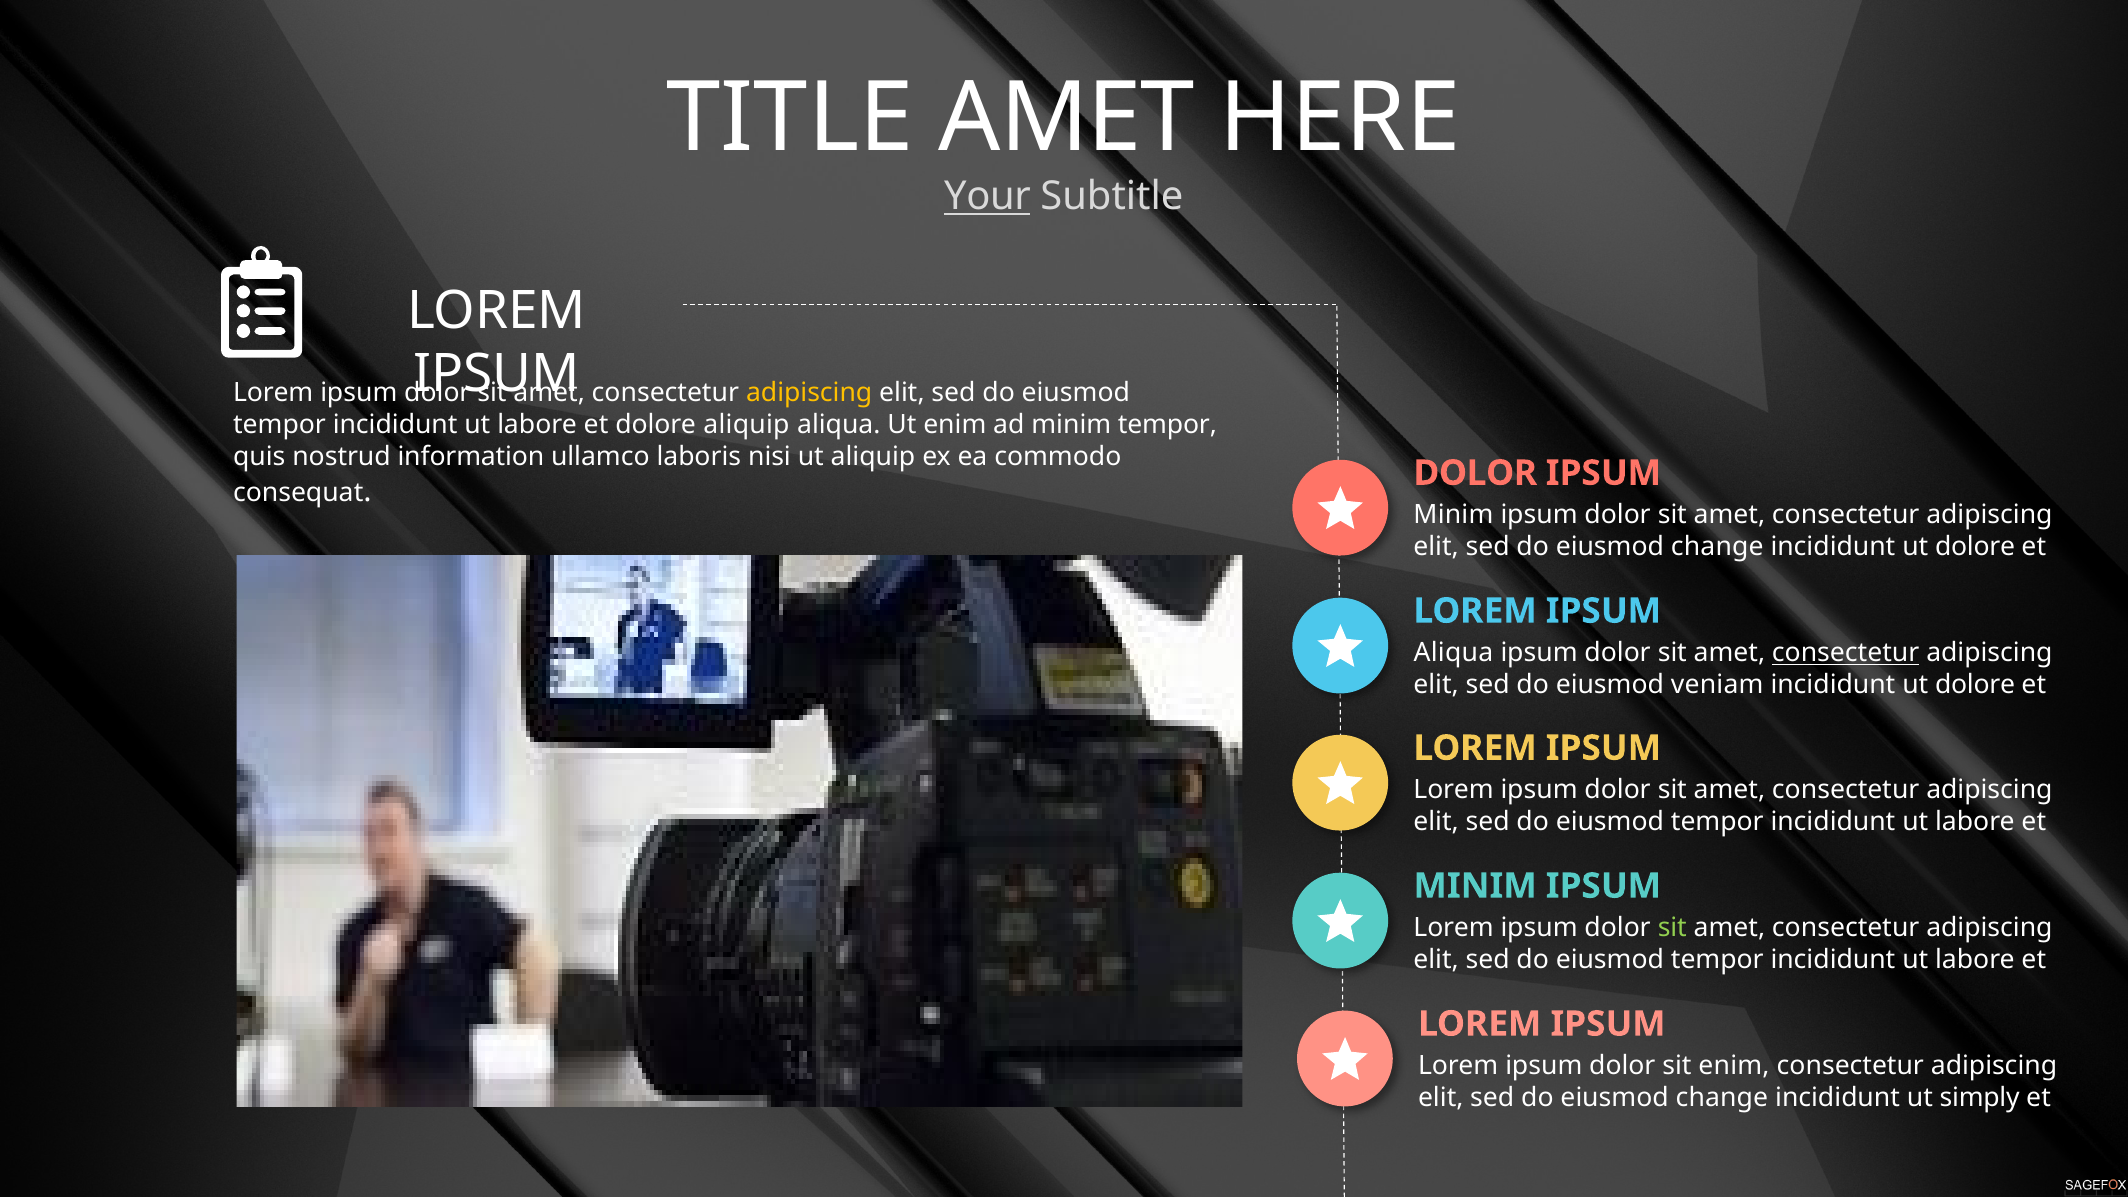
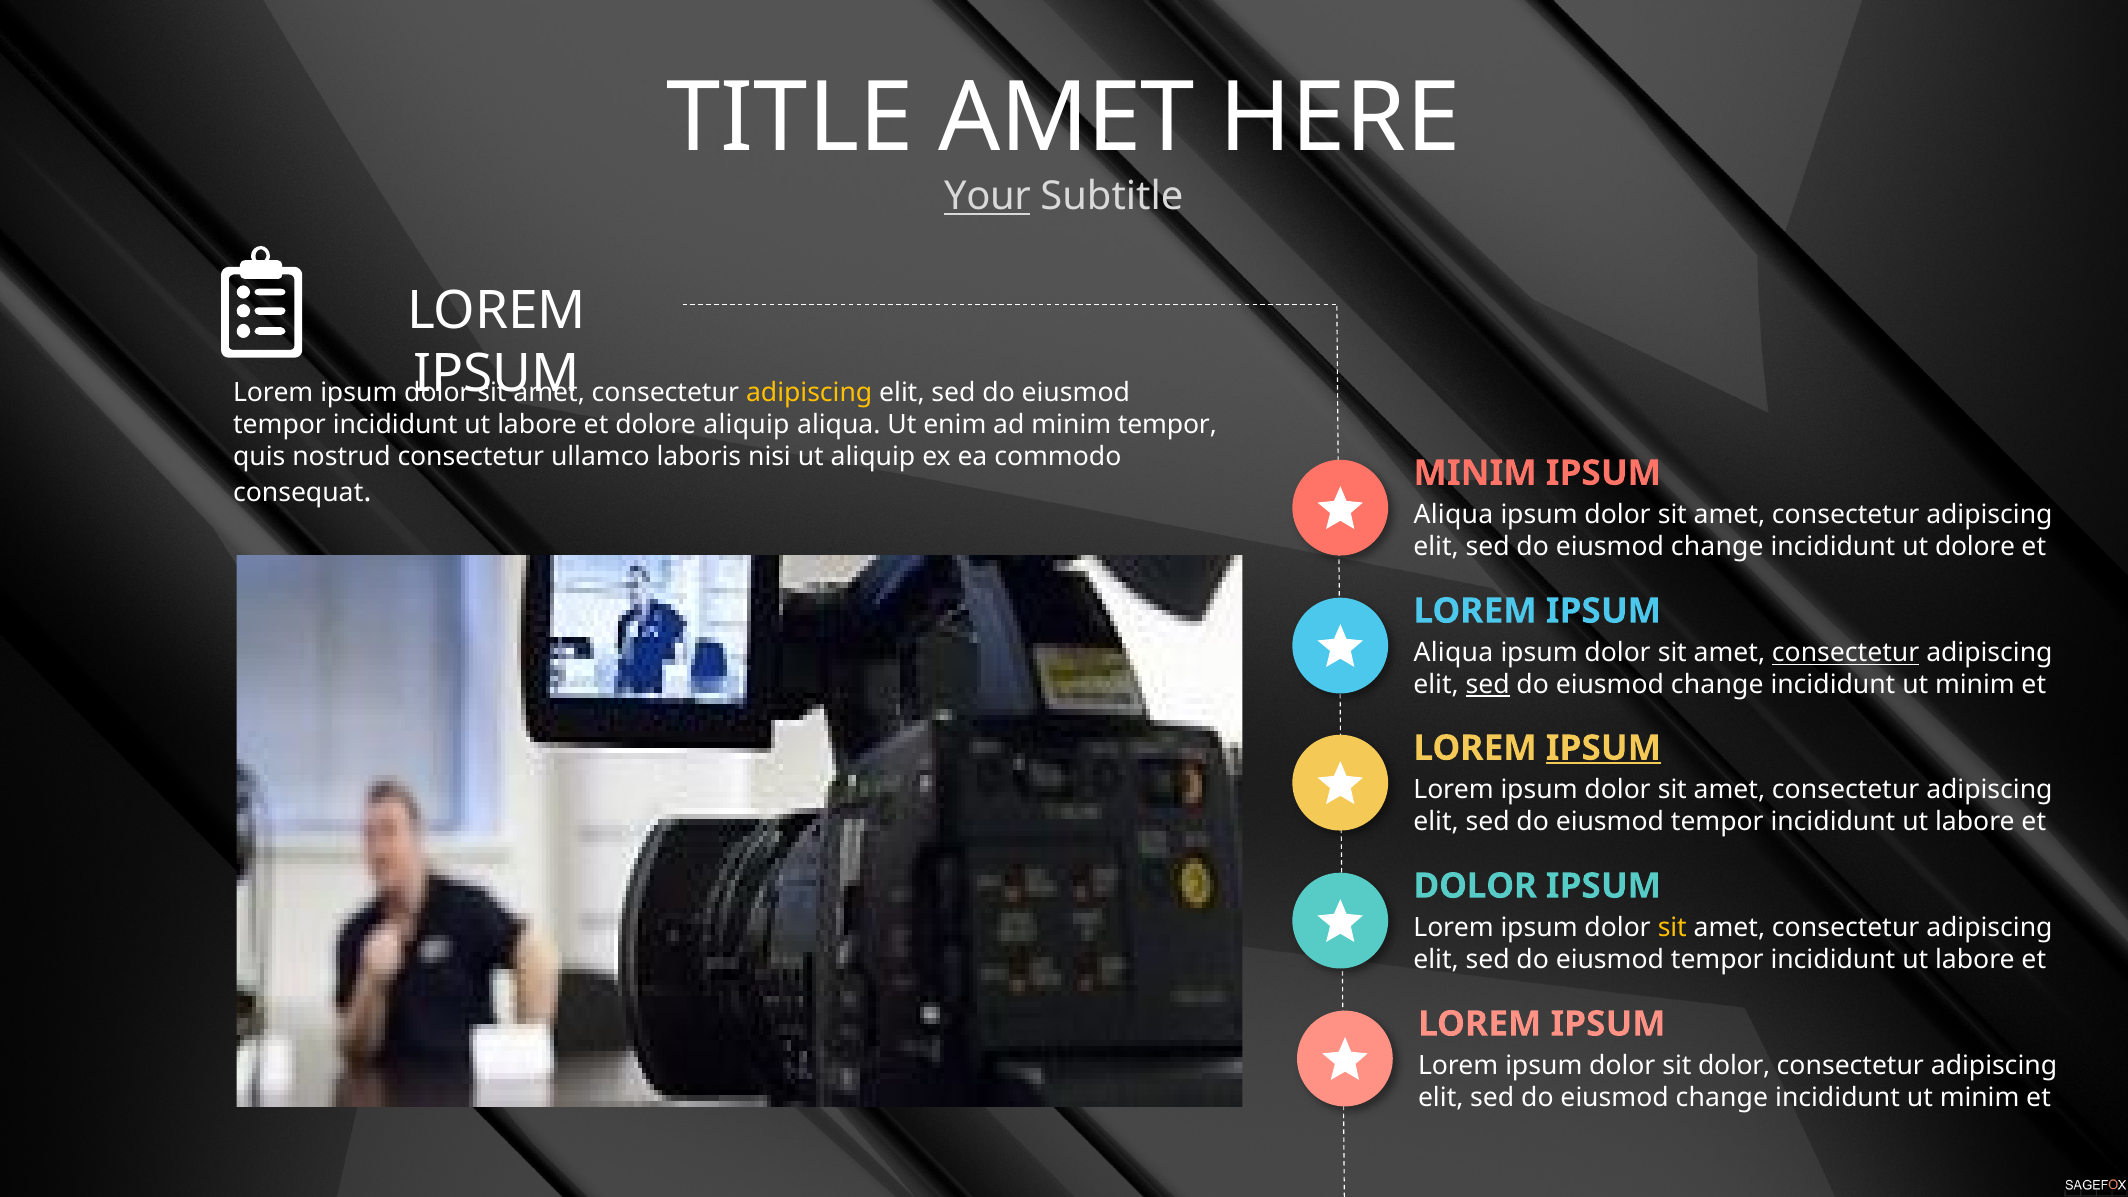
nostrud information: information -> consectetur
DOLOR at (1475, 473): DOLOR -> MINIM
Minim at (1453, 515): Minim -> Aliqua
sed at (1488, 685) underline: none -> present
veniam at (1717, 685): veniam -> change
dolore at (1975, 685): dolore -> minim
IPSUM at (1603, 748) underline: none -> present
MINIM at (1475, 886): MINIM -> DOLOR
sit at (1672, 928) colour: light green -> yellow
sit enim: enim -> dolor
simply at (1980, 1098): simply -> minim
